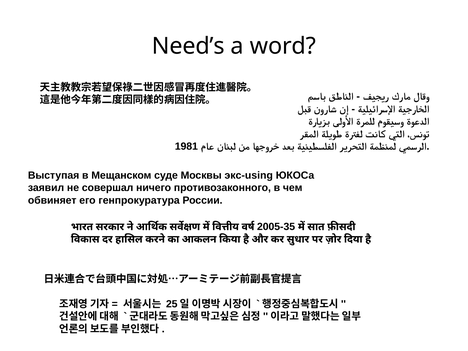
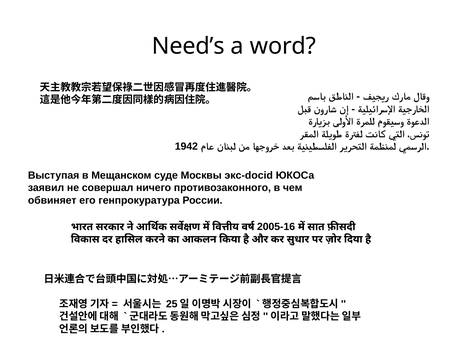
1981: 1981 -> 1942
экс-using: экс-using -> экс-docid
2005-35: 2005-35 -> 2005-16
